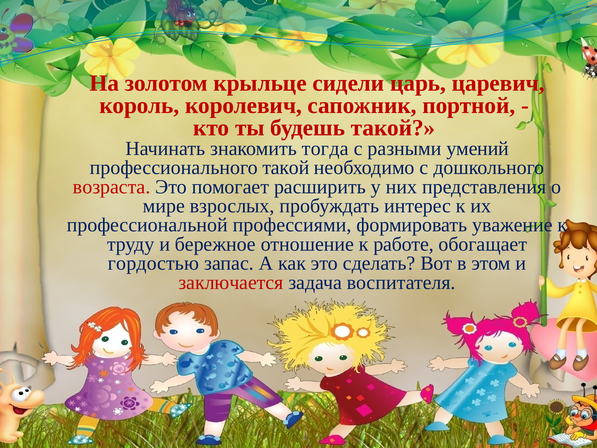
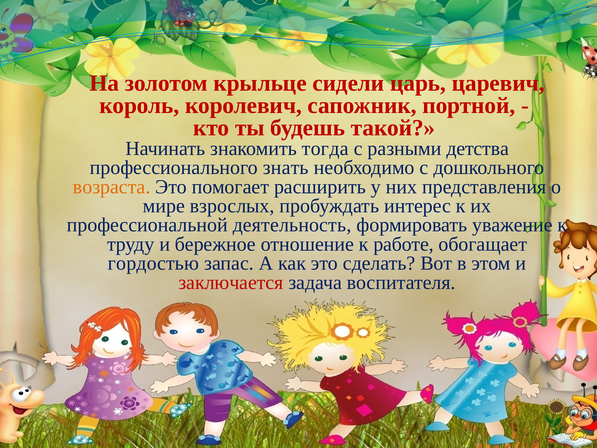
умений: умений -> детства
профессионального такой: такой -> знать
возраста colour: red -> orange
профессиями: профессиями -> деятельность
